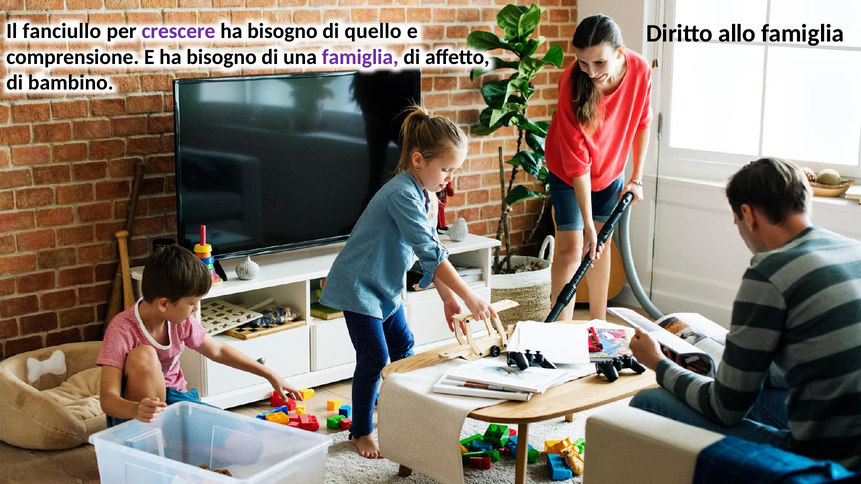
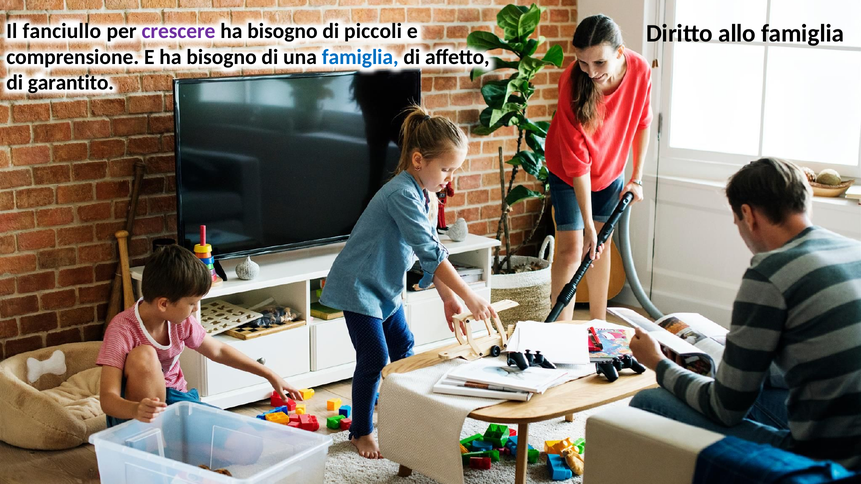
quello: quello -> piccoli
famiglia at (360, 57) colour: purple -> blue
bambino: bambino -> garantito
